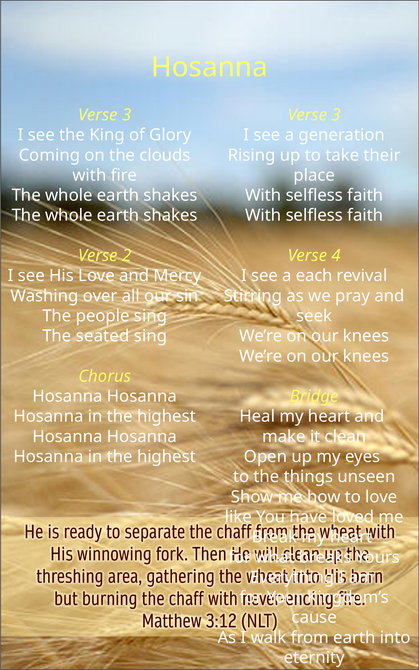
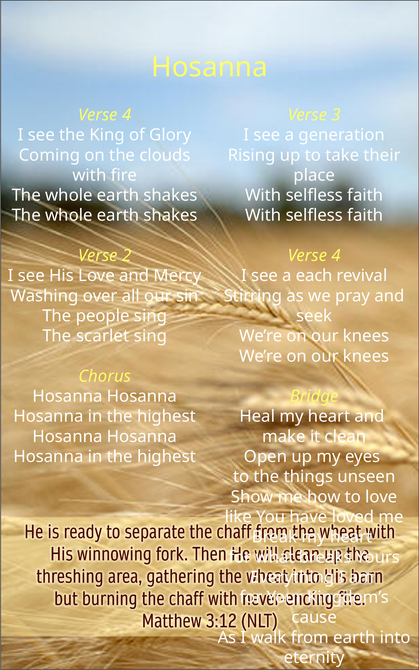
3 at (127, 115): 3 -> 4
seated: seated -> scarlet
